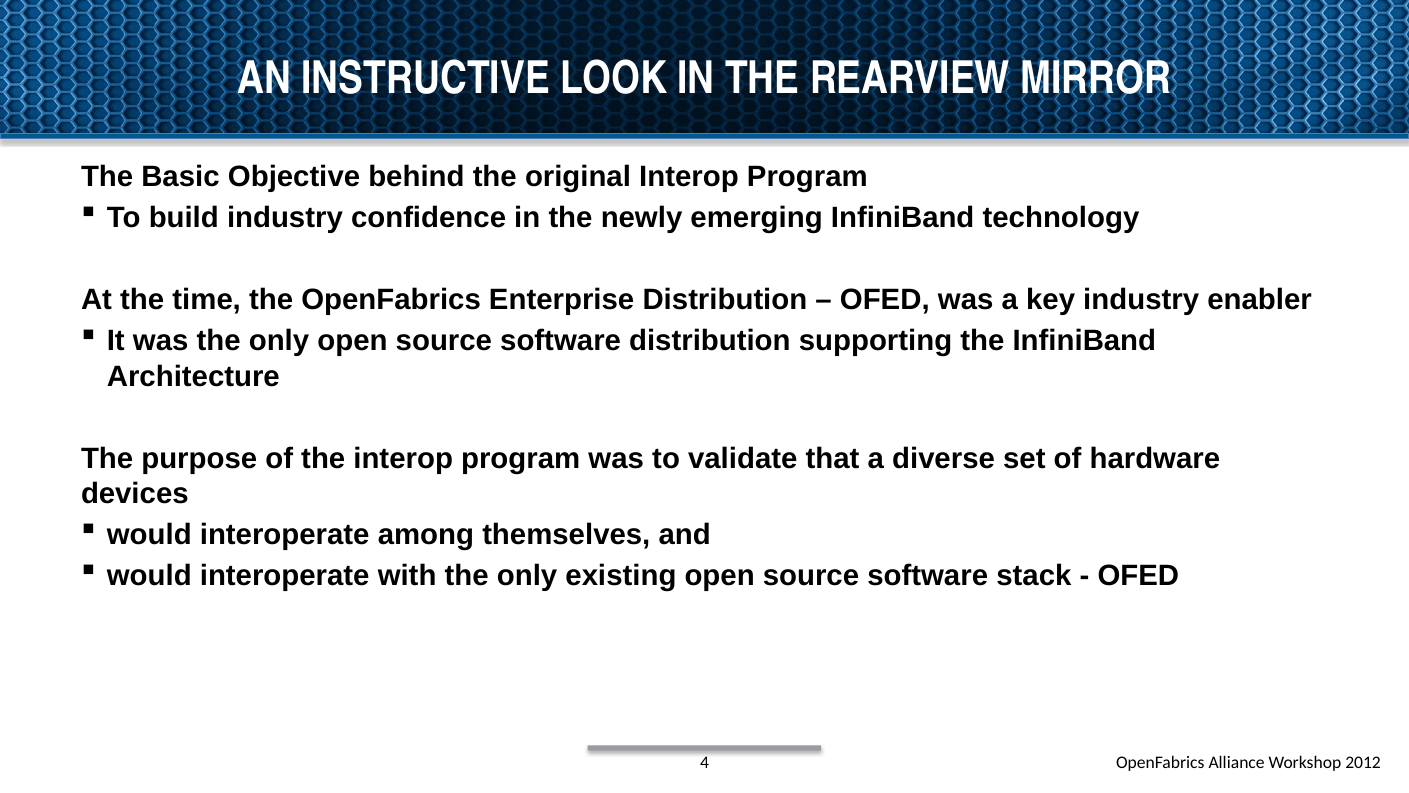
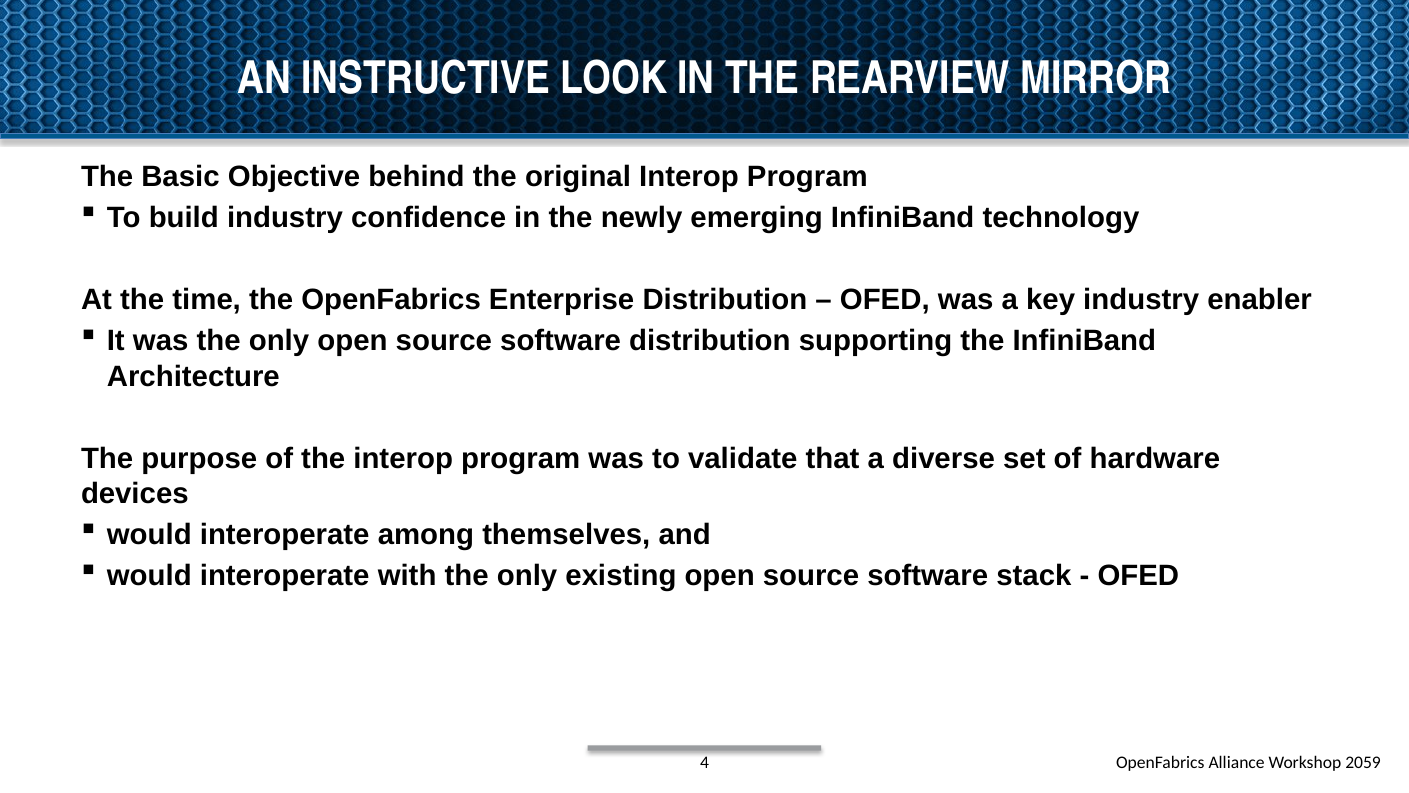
2012: 2012 -> 2059
